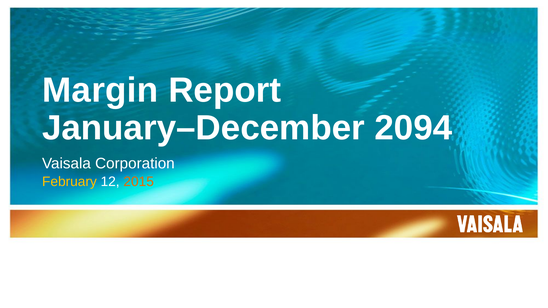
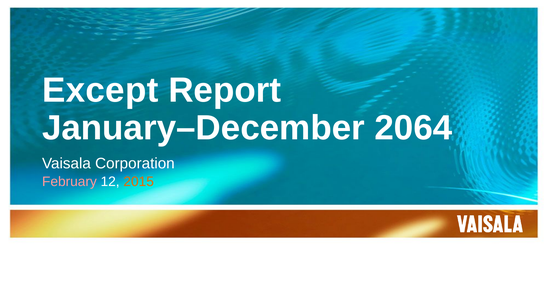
Margin: Margin -> Except
2094: 2094 -> 2064
February colour: yellow -> pink
